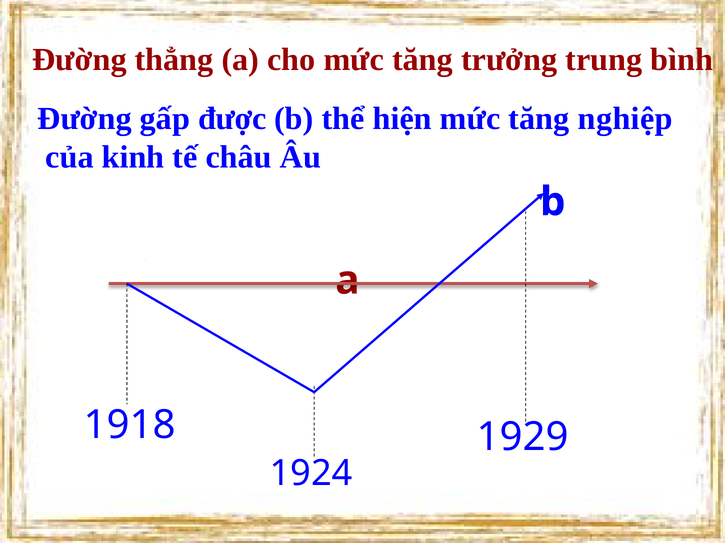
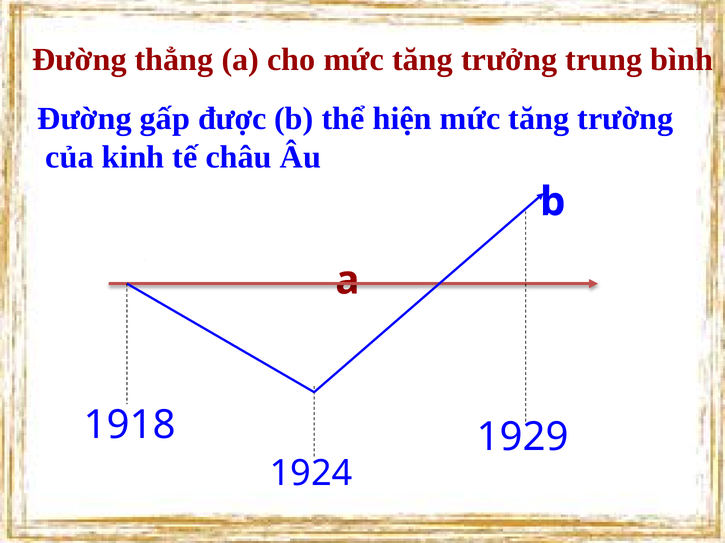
nghiệp: nghiệp -> trường
